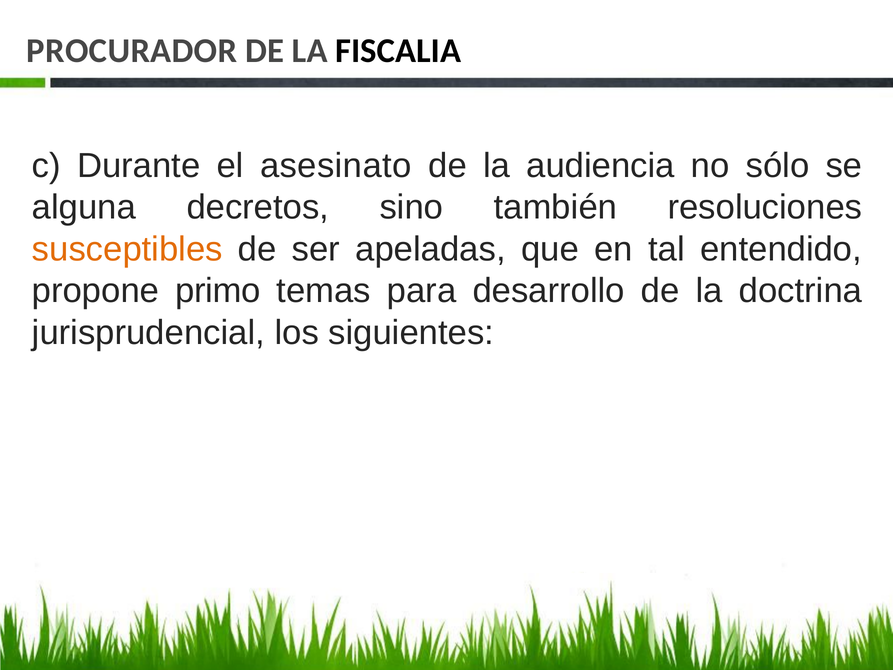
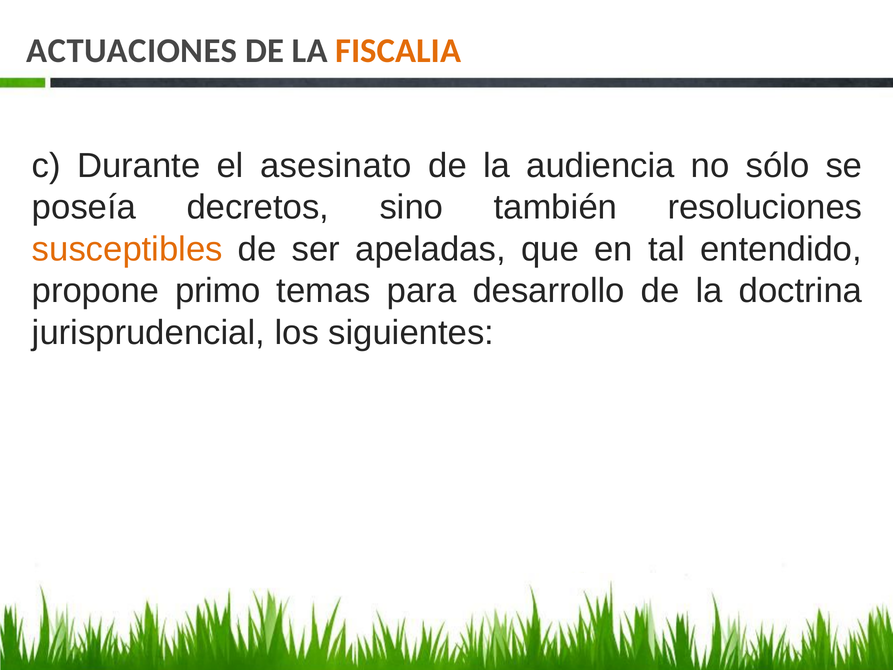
PROCURADOR: PROCURADOR -> ACTUACIONES
FISCALIA colour: black -> orange
alguna: alguna -> poseía
